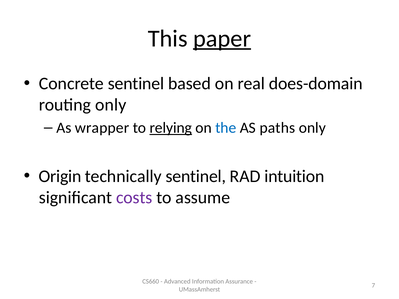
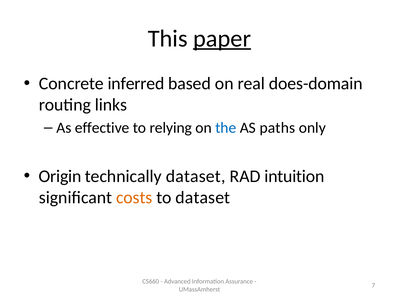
Concrete sentinel: sentinel -> inferred
routing only: only -> links
wrapper: wrapper -> effective
relying underline: present -> none
technically sentinel: sentinel -> dataset
costs colour: purple -> orange
to assume: assume -> dataset
